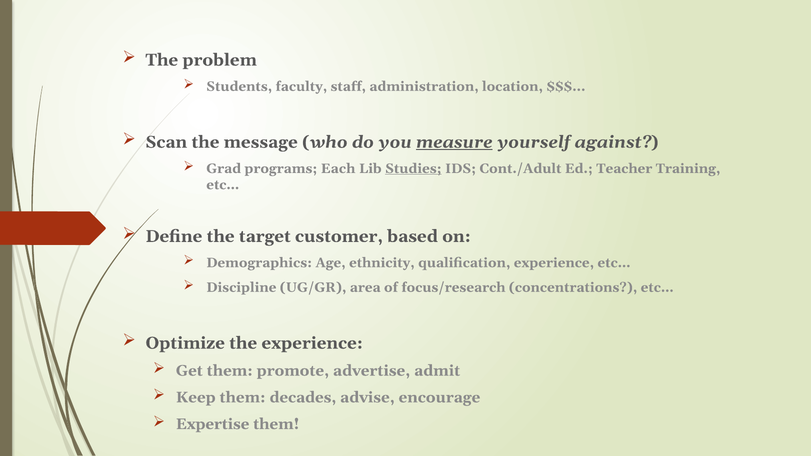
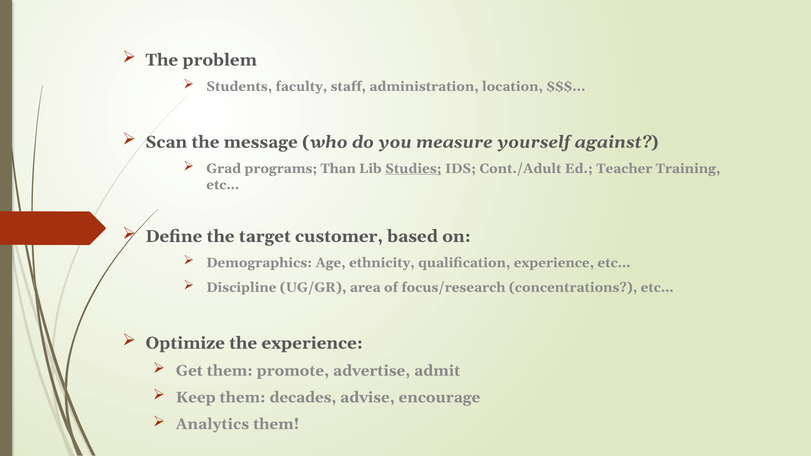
measure underline: present -> none
Each: Each -> Than
Expertise: Expertise -> Analytics
